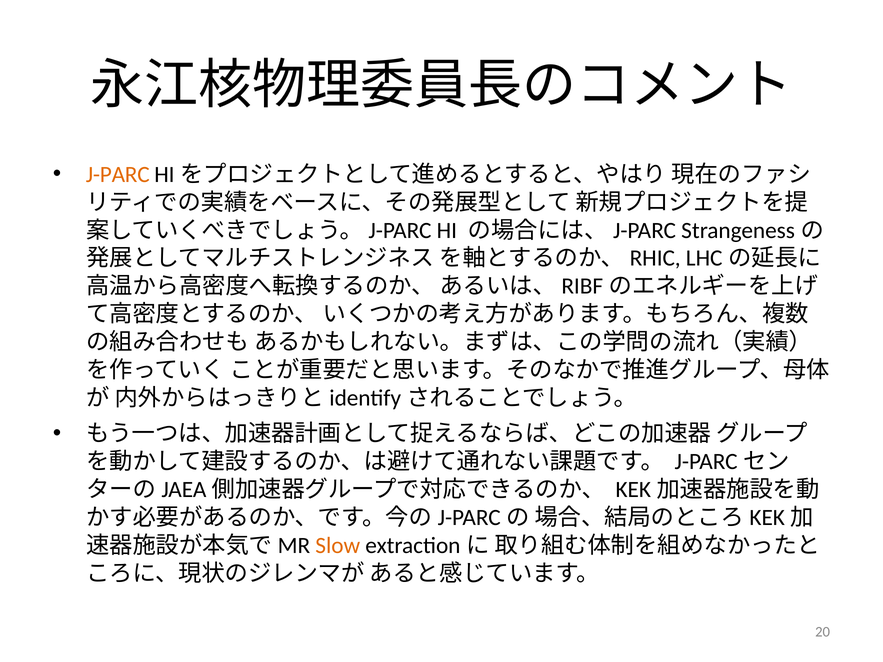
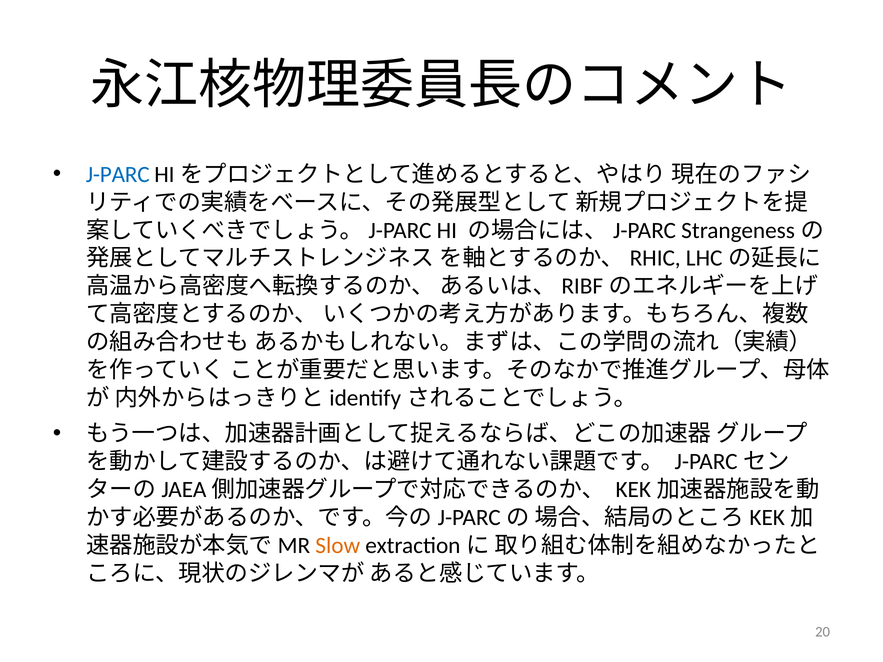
J-PARC colour: orange -> blue
